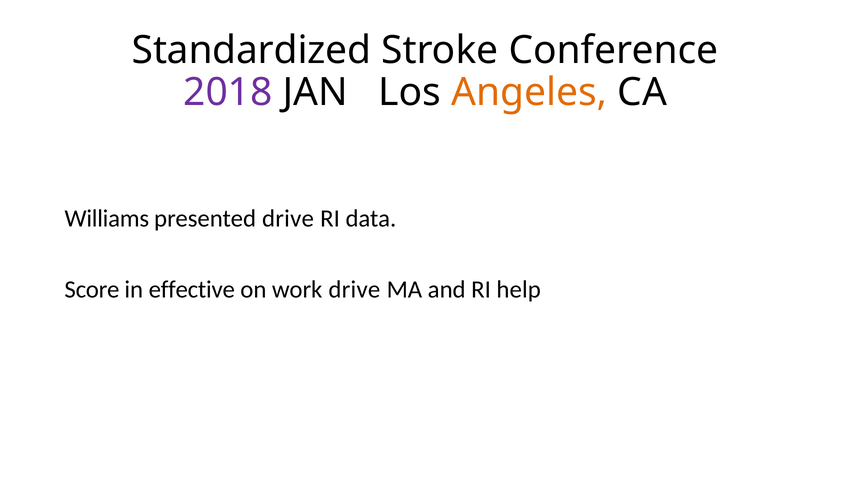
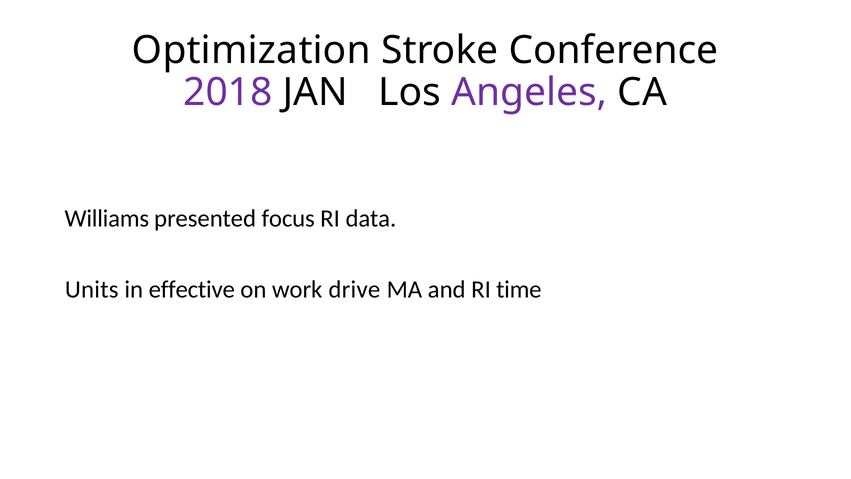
Standardized: Standardized -> Optimization
Angeles colour: orange -> purple
presented drive: drive -> focus
Score: Score -> Units
help: help -> time
